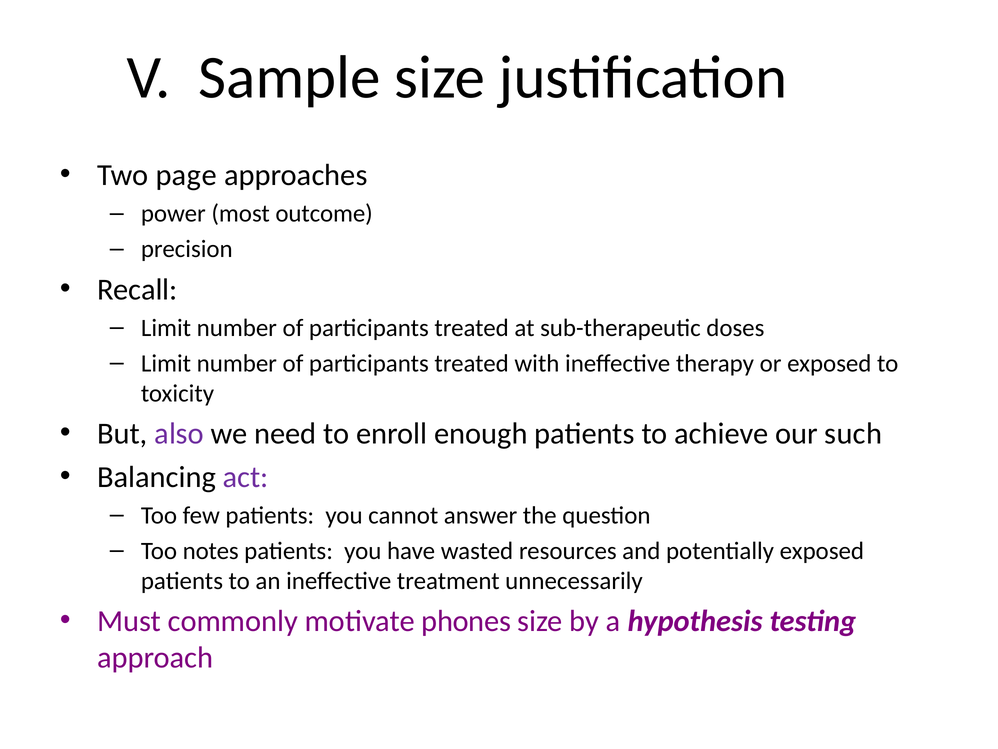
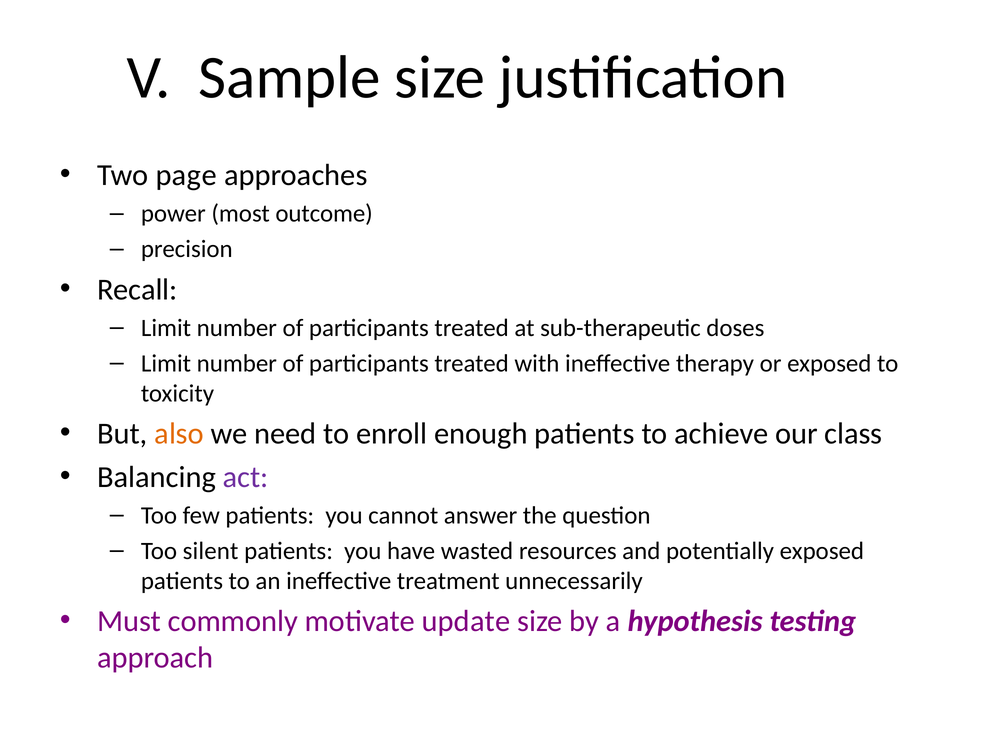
also colour: purple -> orange
such: such -> class
notes: notes -> silent
phones: phones -> update
